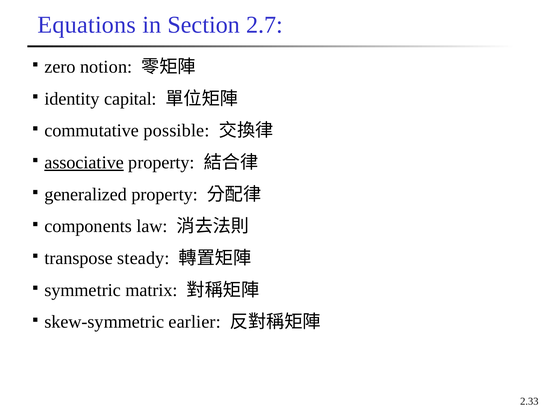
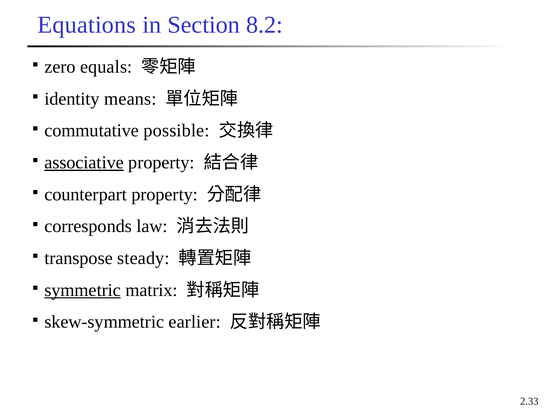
2.7: 2.7 -> 8.2
notion: notion -> equals
capital: capital -> means
generalized: generalized -> counterpart
components: components -> corresponds
symmetric underline: none -> present
